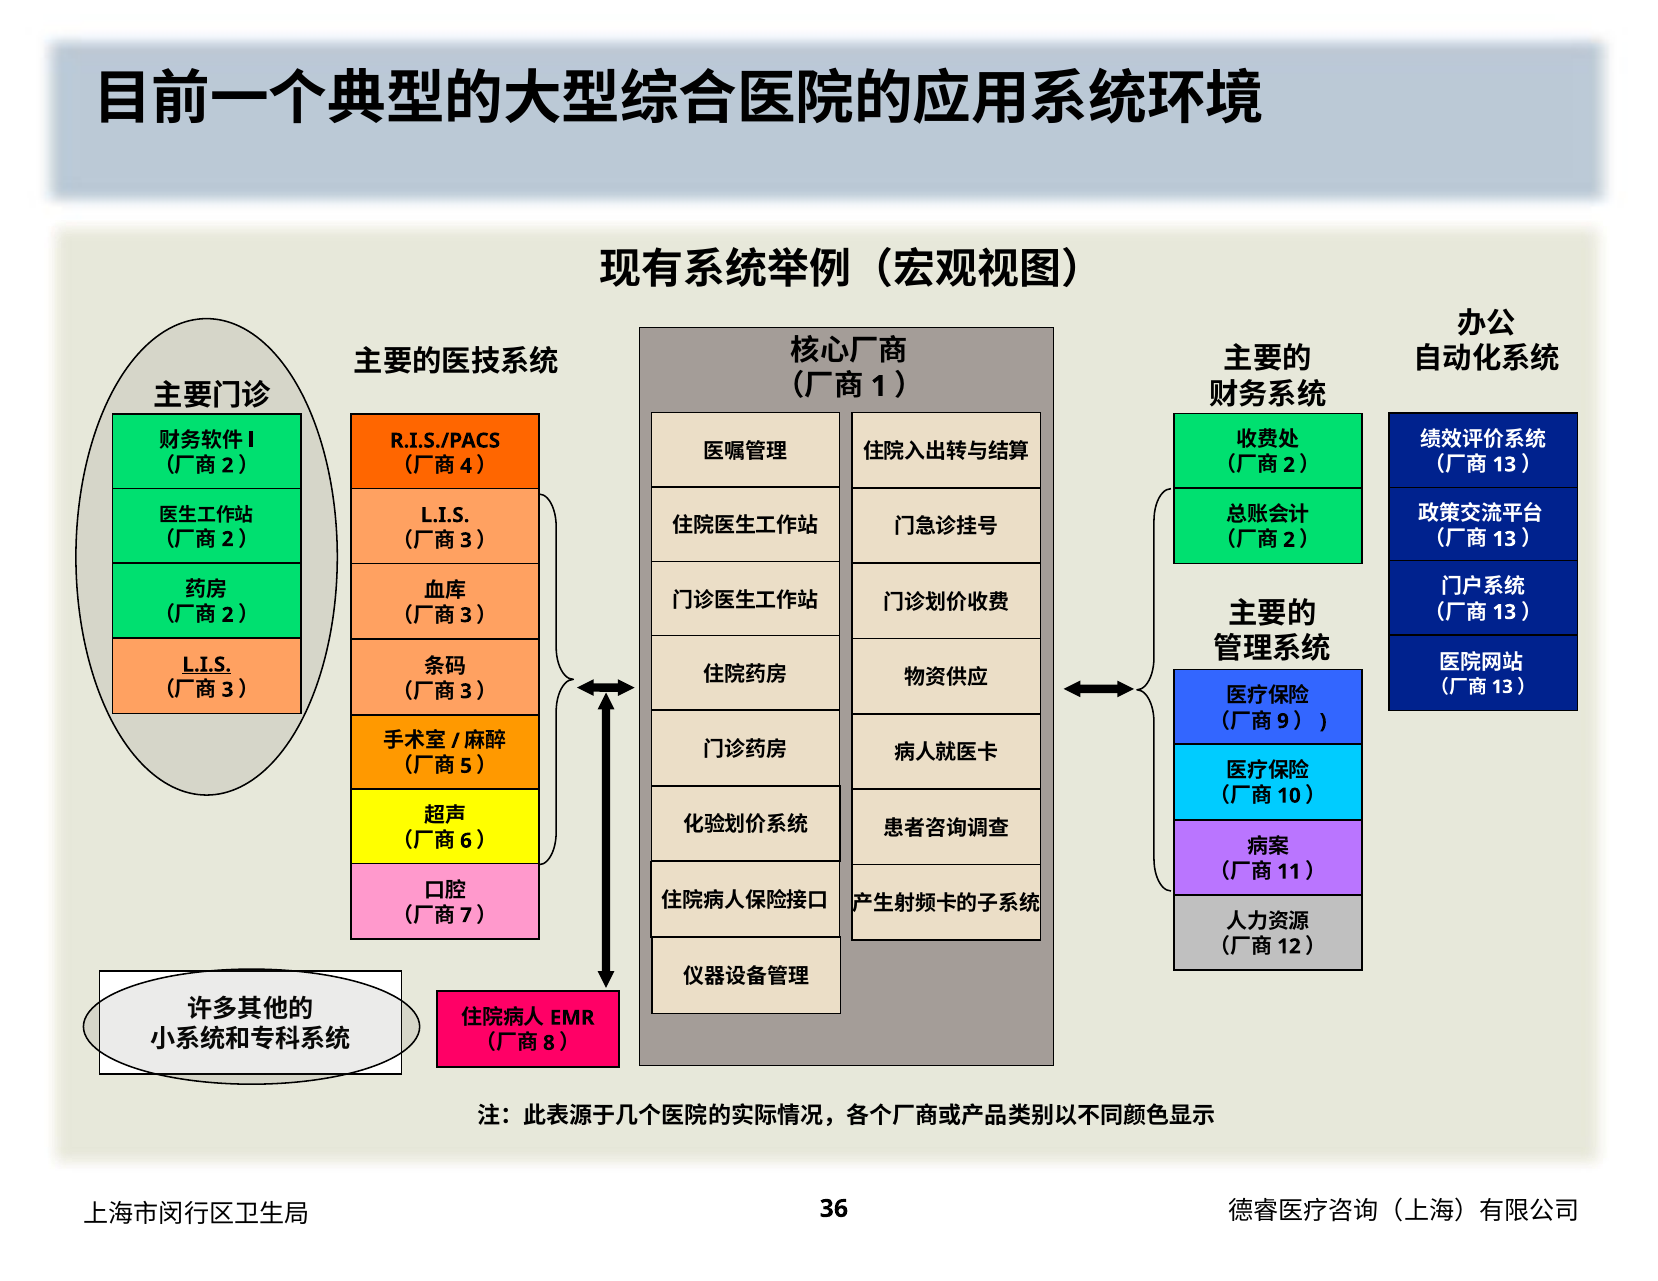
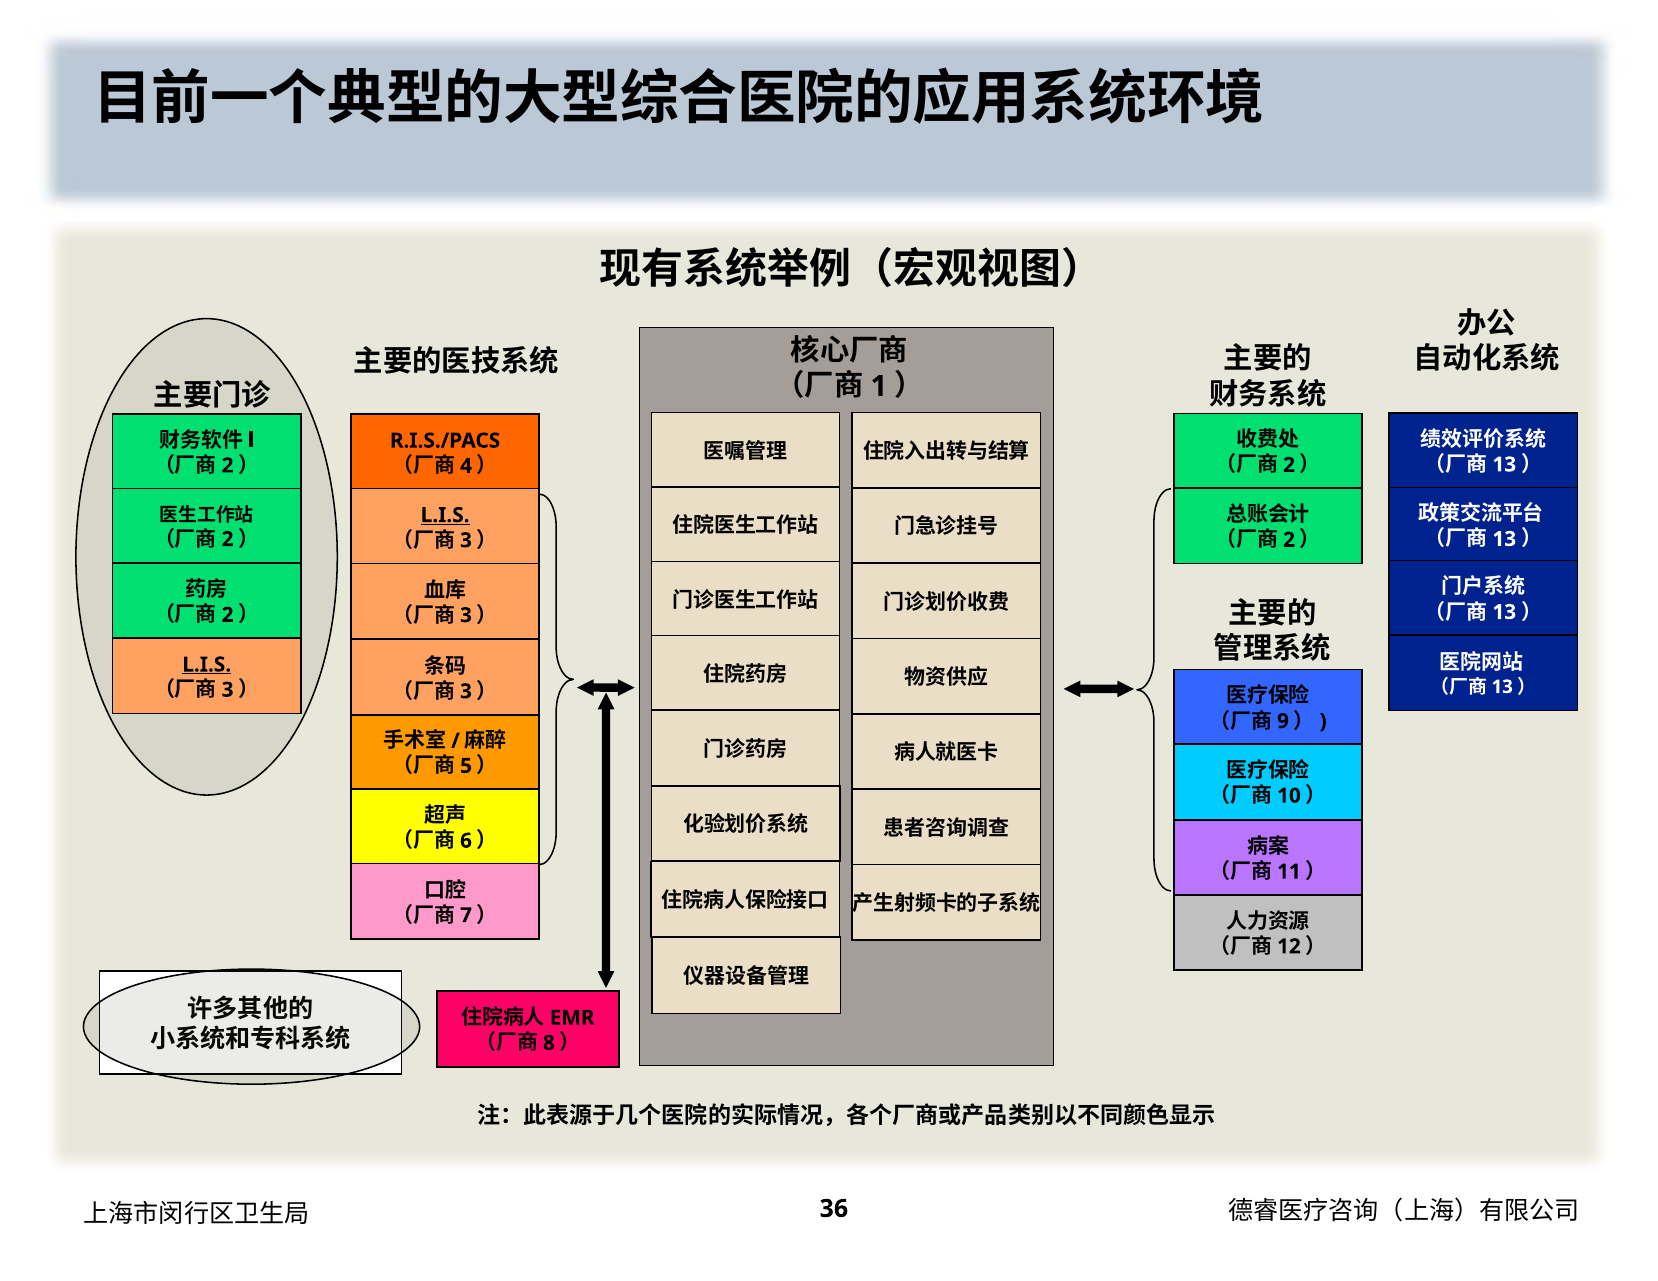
L.I.S at (445, 515) underline: none -> present
